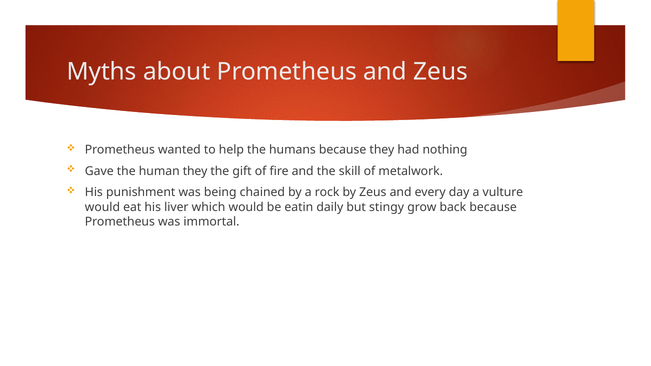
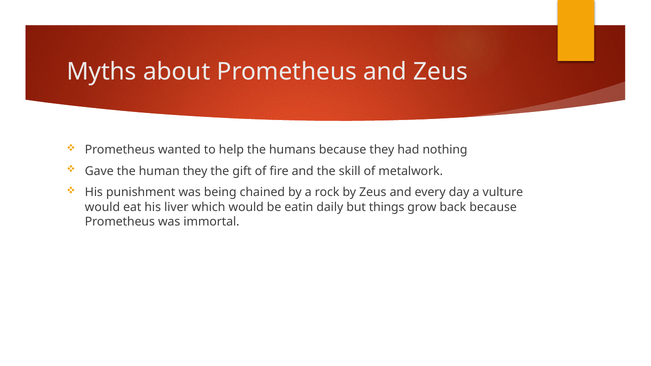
stingy: stingy -> things
